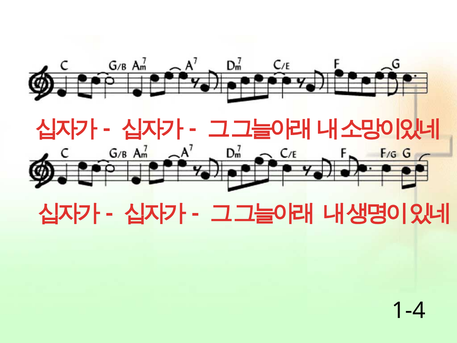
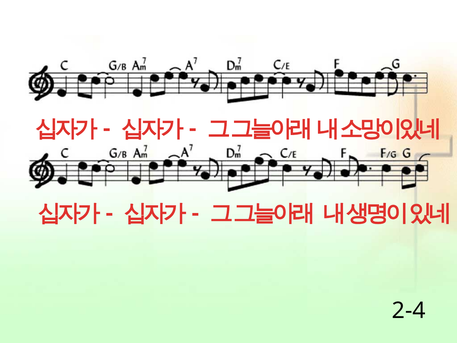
1-4: 1-4 -> 2-4
